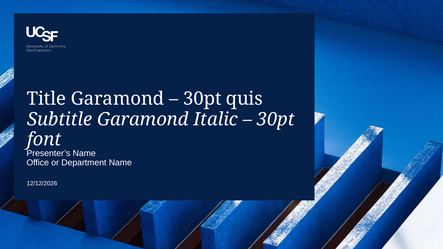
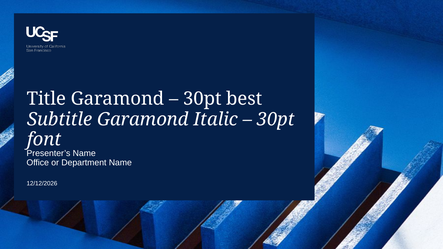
quis: quis -> best
